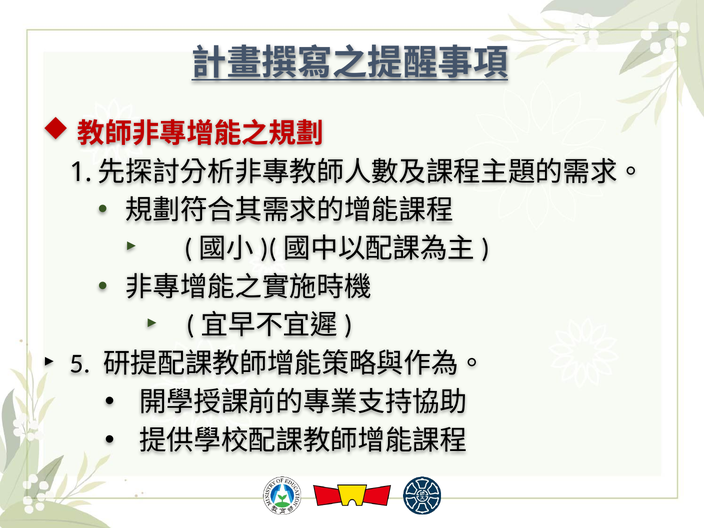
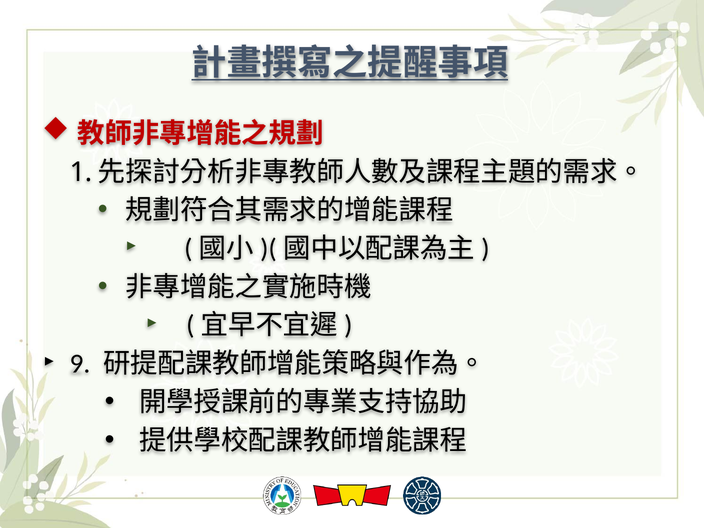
5: 5 -> 9
